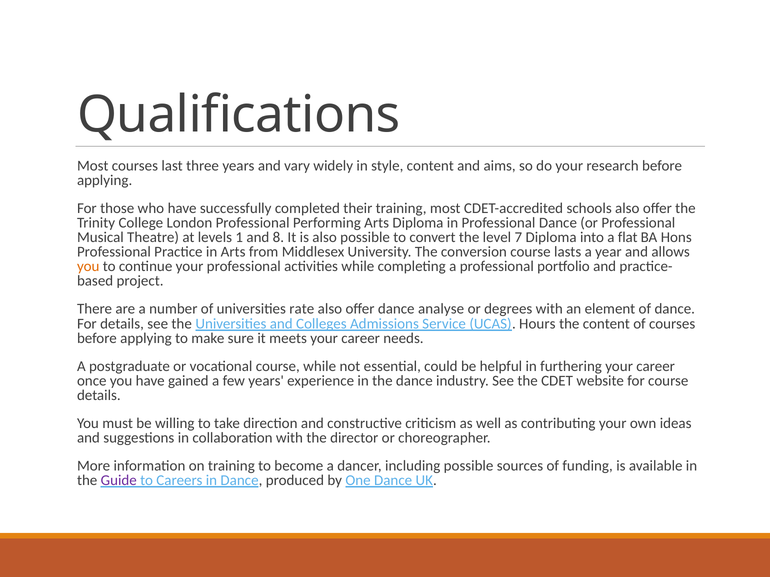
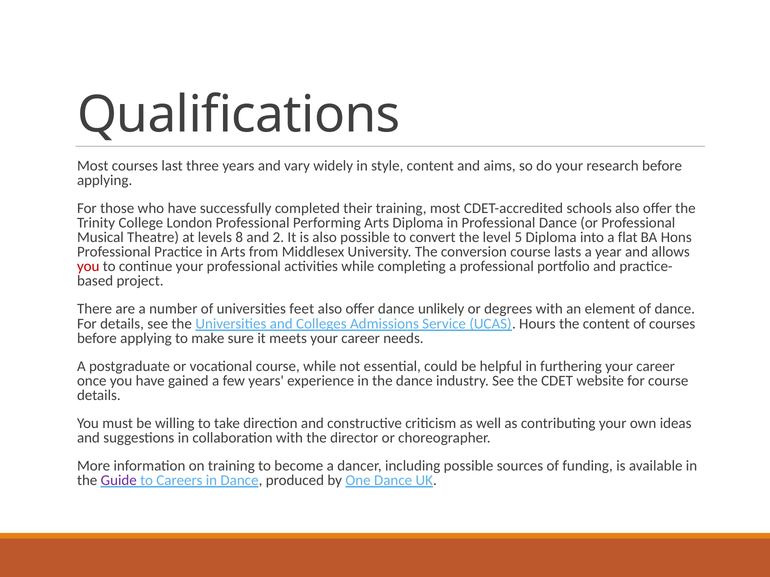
1: 1 -> 8
8: 8 -> 2
7: 7 -> 5
you at (88, 267) colour: orange -> red
rate: rate -> feet
analyse: analyse -> unlikely
